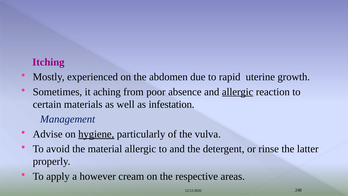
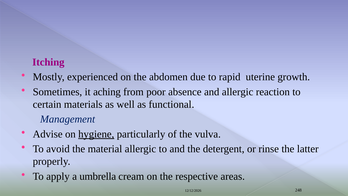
allergic at (238, 92) underline: present -> none
infestation: infestation -> functional
however: however -> umbrella
